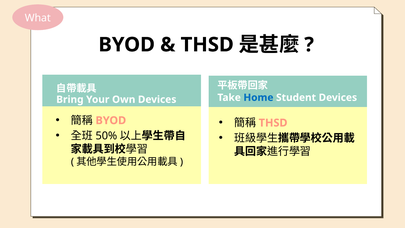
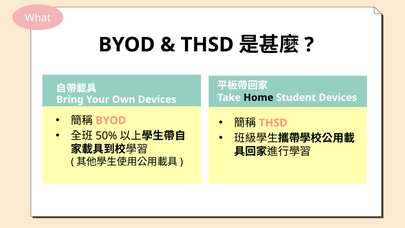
Home colour: blue -> black
